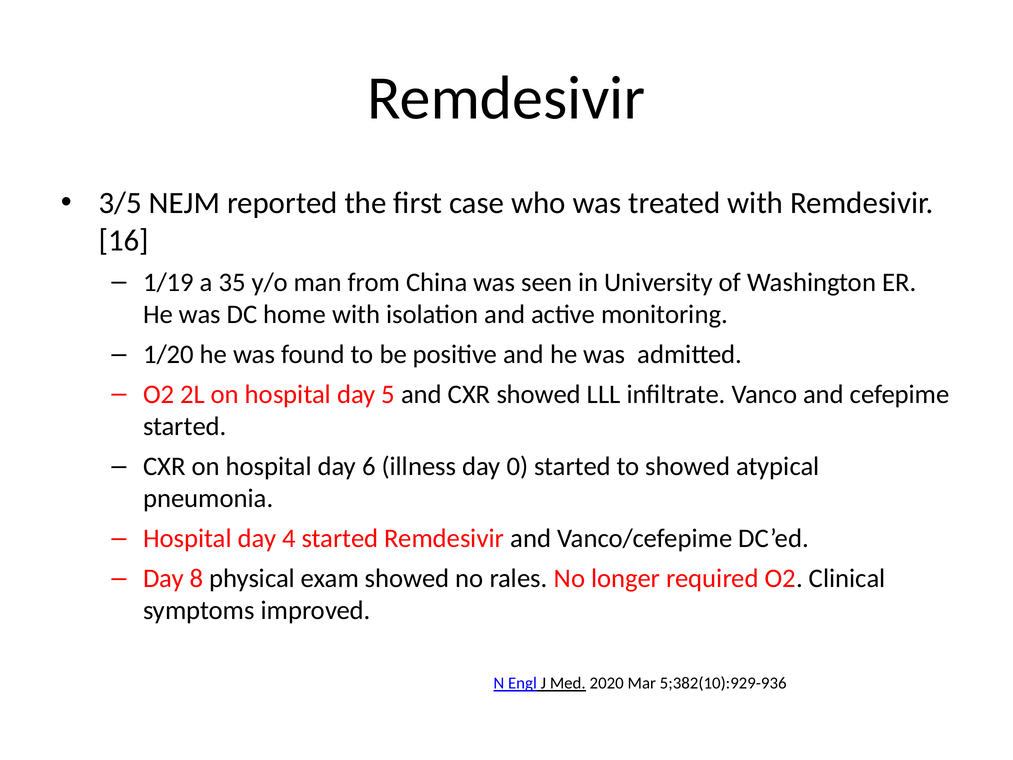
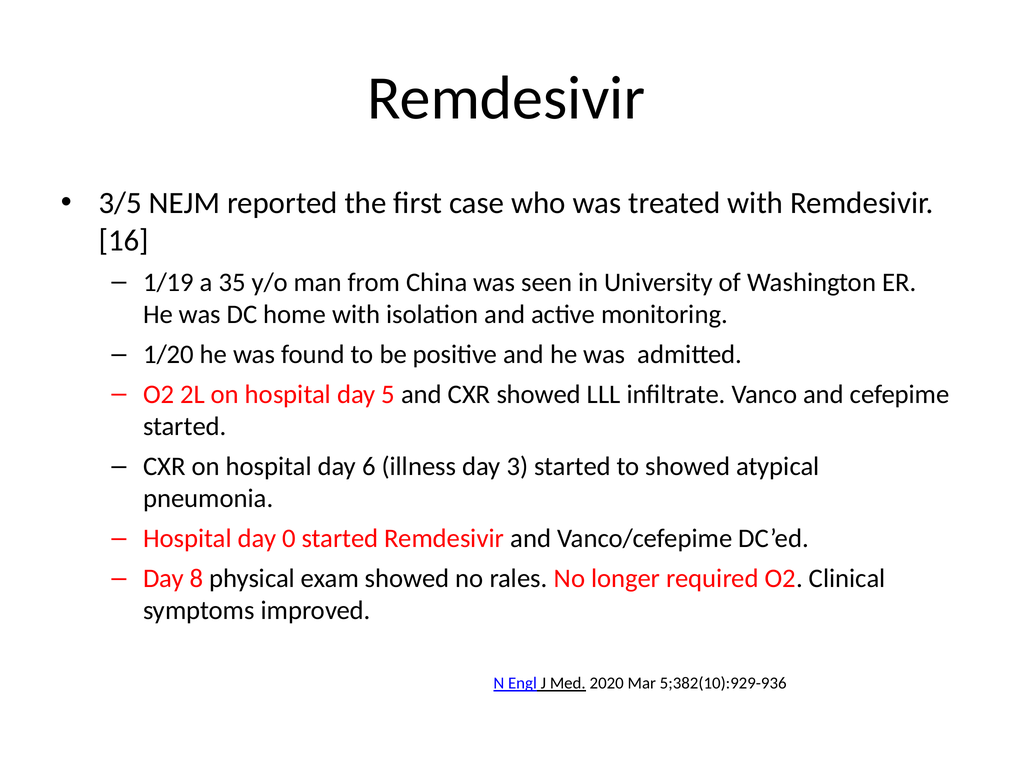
0: 0 -> 3
4: 4 -> 0
